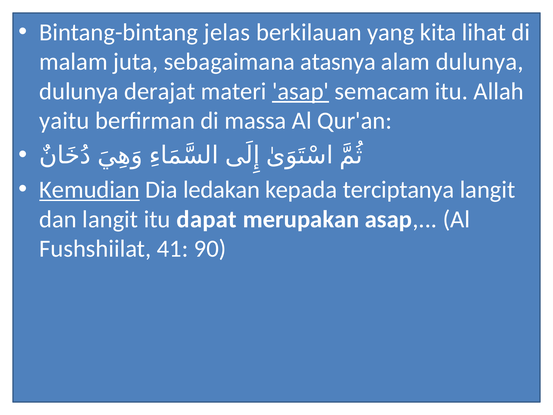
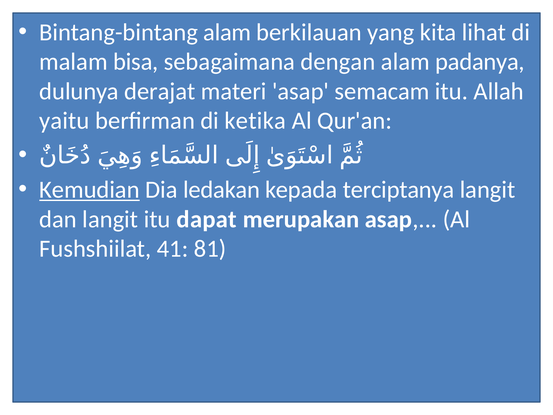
Bintang-bintang jelas: jelas -> alam
juta: juta -> bisa
atasnya: atasnya -> dengan
alam dulunya: dulunya -> padanya
asap at (301, 91) underline: present -> none
massa: massa -> ketika
90: 90 -> 81
